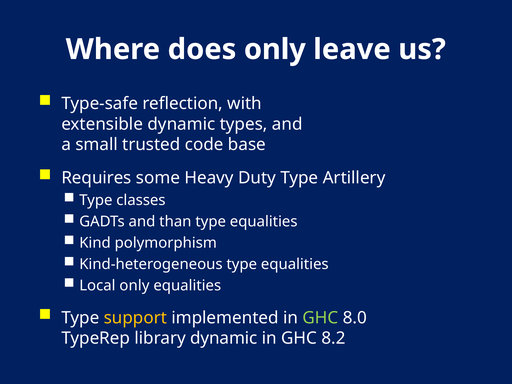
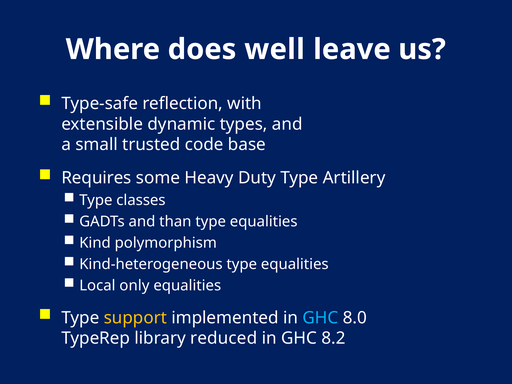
does only: only -> well
GHC at (320, 318) colour: light green -> light blue
library dynamic: dynamic -> reduced
